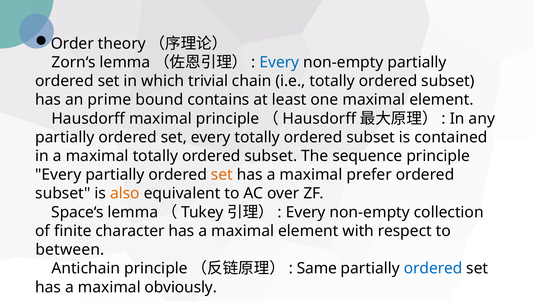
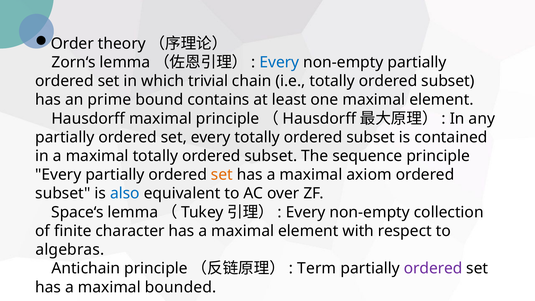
prefer: prefer -> axiom
also colour: orange -> blue
between: between -> algebras
Same: Same -> Term
ordered at (433, 268) colour: blue -> purple
obviously: obviously -> bounded
